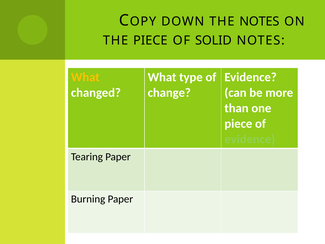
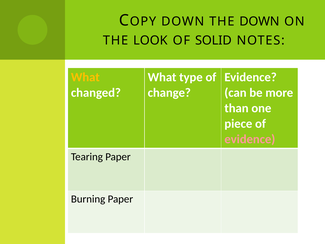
THE NOTES: NOTES -> DOWN
THE PIECE: PIECE -> LOOK
evidence at (250, 139) colour: light green -> pink
